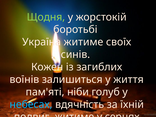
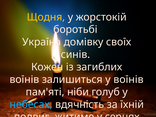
Щодня colour: light green -> yellow
Україна житиме: житиме -> домівку
у життя: життя -> воїнів
